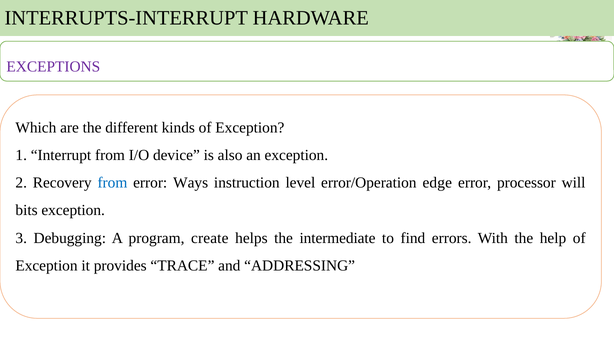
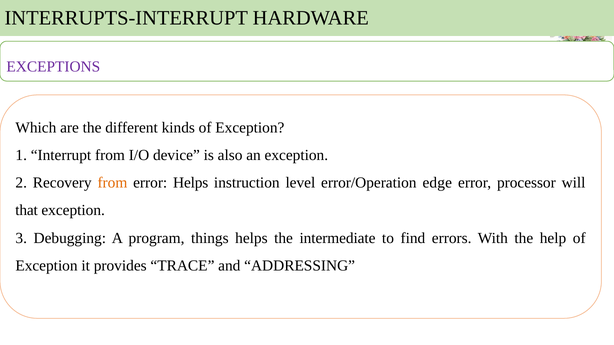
from at (112, 183) colour: blue -> orange
error Ways: Ways -> Helps
bits: bits -> that
create: create -> things
